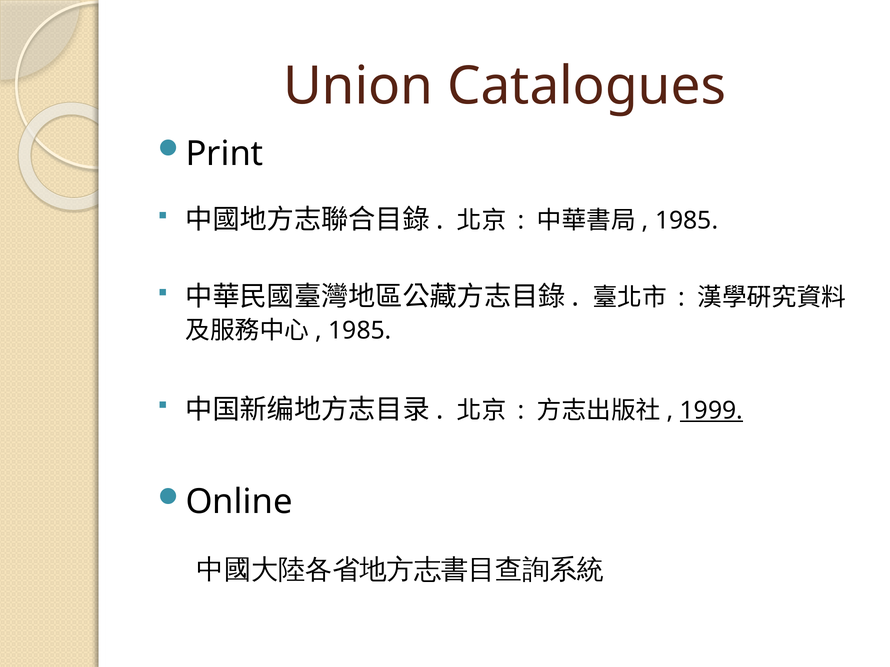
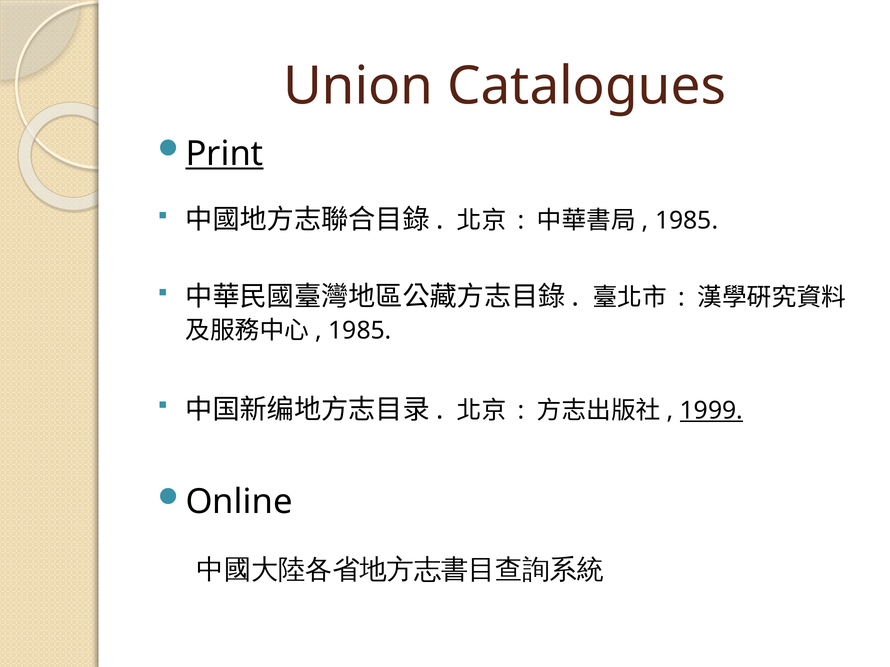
Print underline: none -> present
